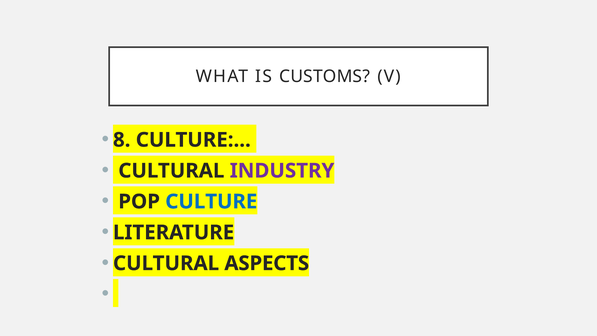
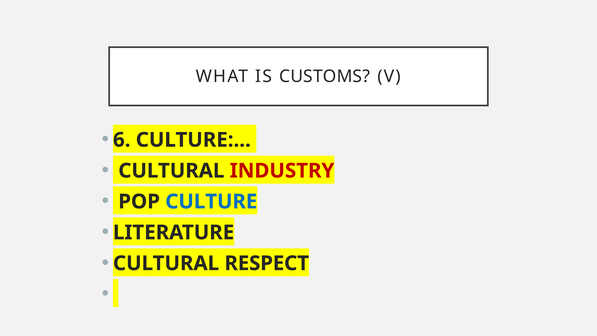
8: 8 -> 6
INDUSTRY colour: purple -> red
ASPECTS: ASPECTS -> RESPECT
